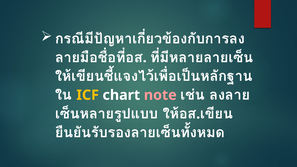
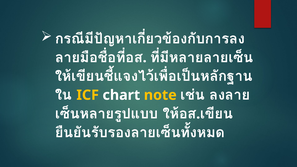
note colour: pink -> yellow
